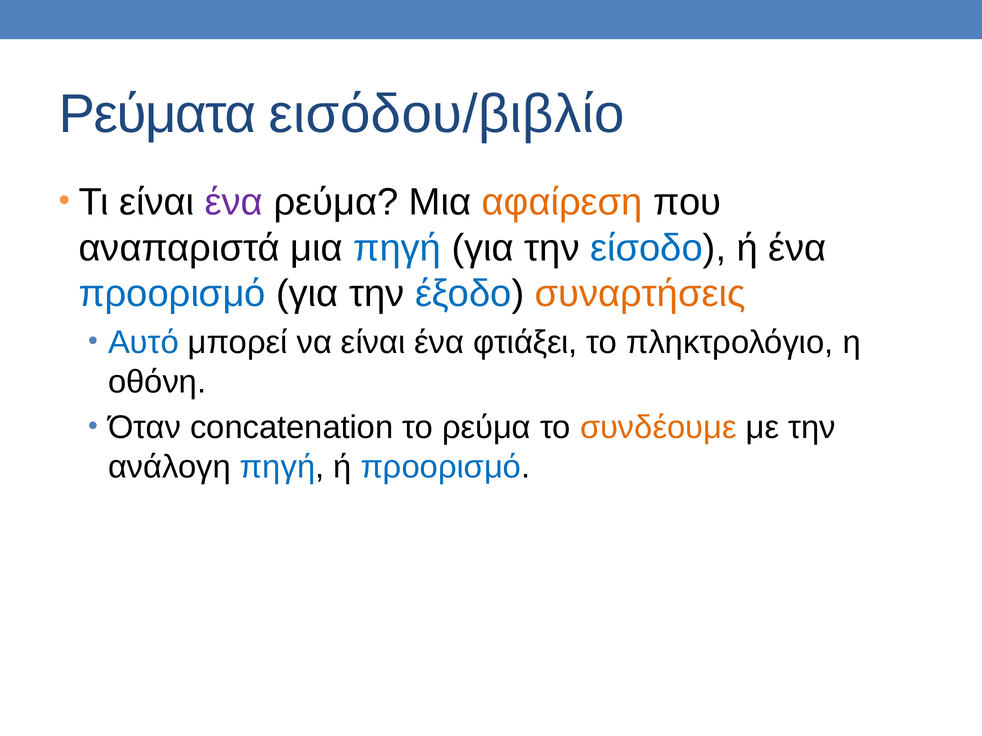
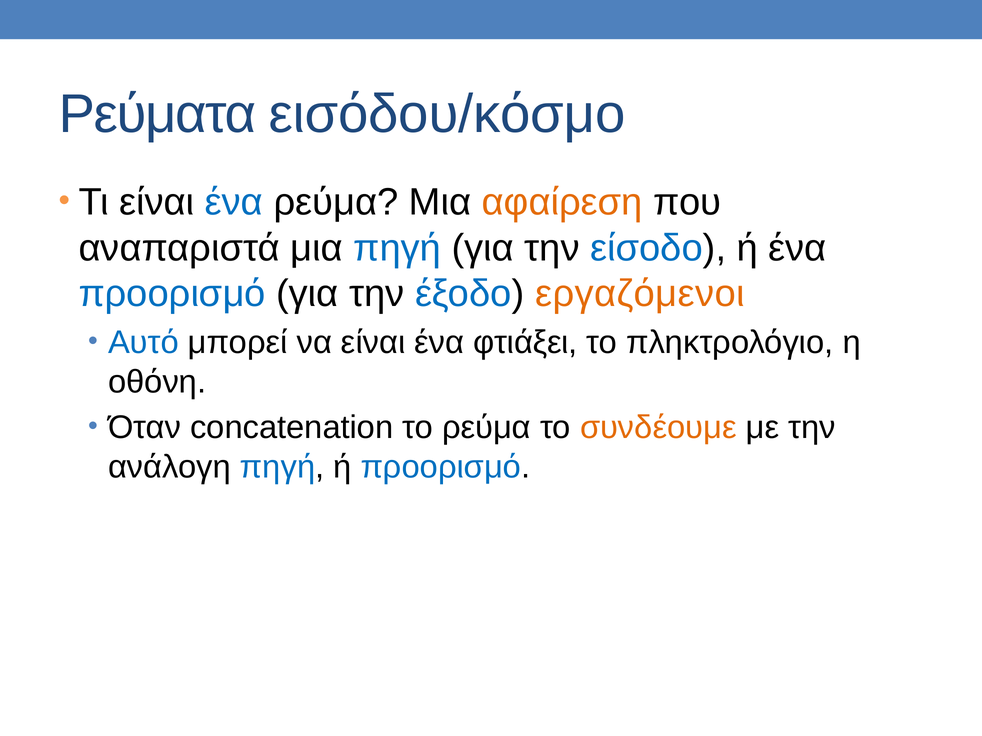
εισόδου/βιβλίο: εισόδου/βιβλίο -> εισόδου/κόσμο
ένα at (234, 202) colour: purple -> blue
συναρτήσεις: συναρτήσεις -> εργαζόμενοι
